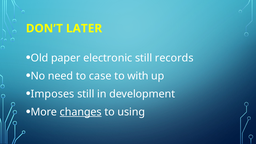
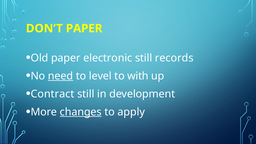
DON’T LATER: LATER -> PAPER
need underline: none -> present
case: case -> level
Imposes: Imposes -> Contract
using: using -> apply
